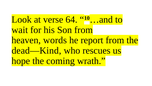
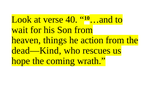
64: 64 -> 40
words: words -> things
report: report -> action
